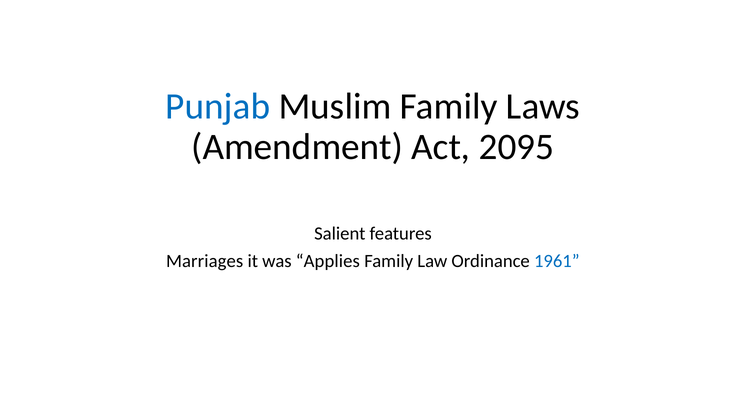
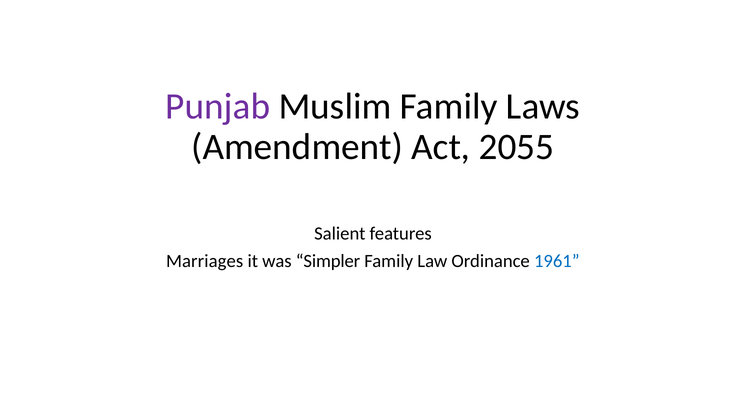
Punjab colour: blue -> purple
2095: 2095 -> 2055
Applies: Applies -> Simpler
